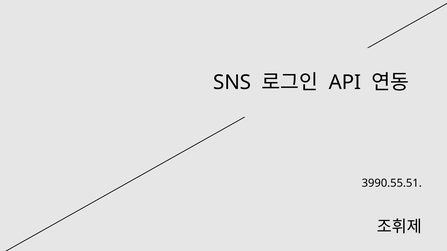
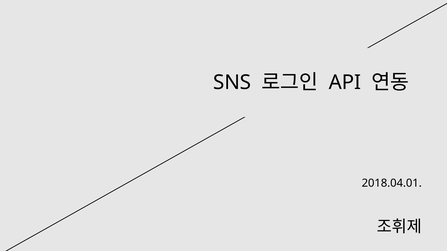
3990.55.51: 3990.55.51 -> 2018.04.01
